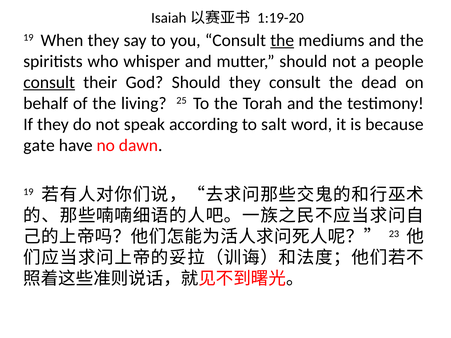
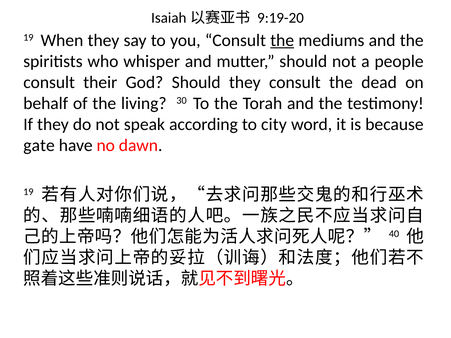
1:19-20: 1:19-20 -> 9:19-20
consult at (49, 82) underline: present -> none
25: 25 -> 30
salt: salt -> city
23: 23 -> 40
